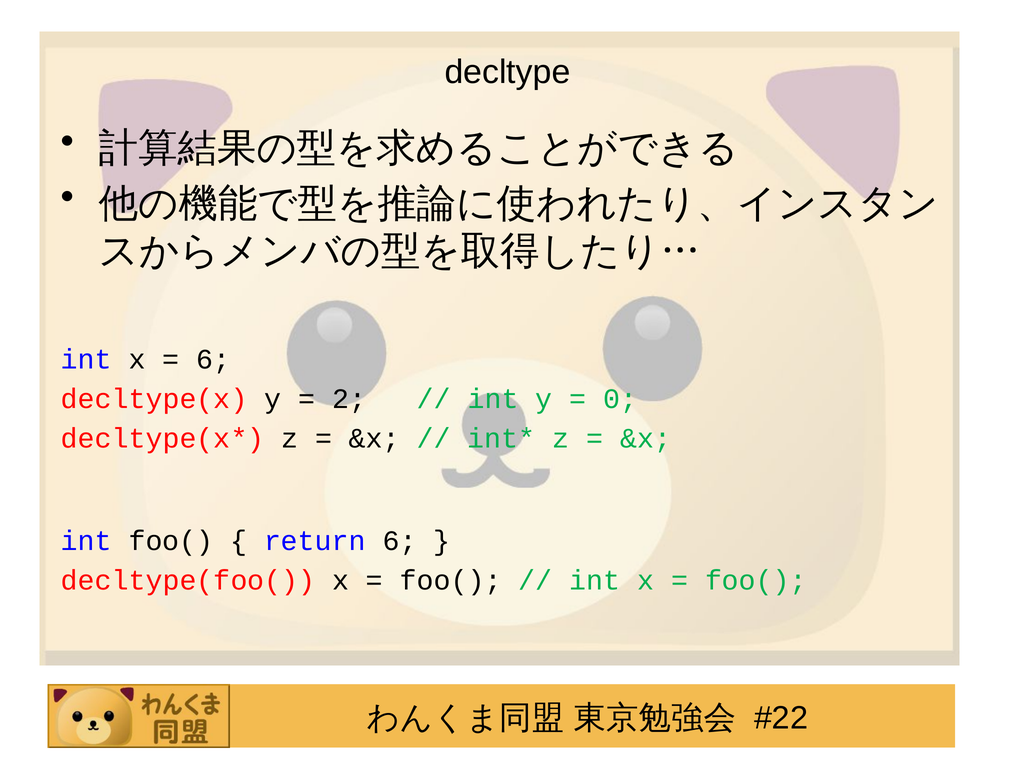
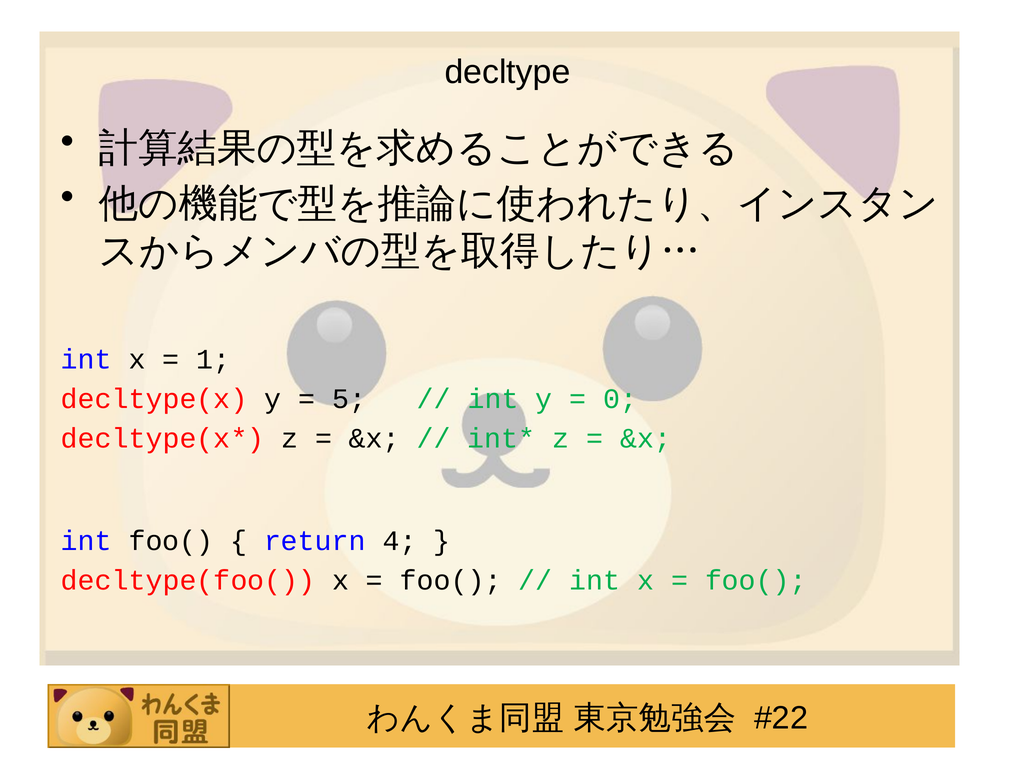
6 at (213, 360): 6 -> 1
2: 2 -> 5
return 6: 6 -> 4
